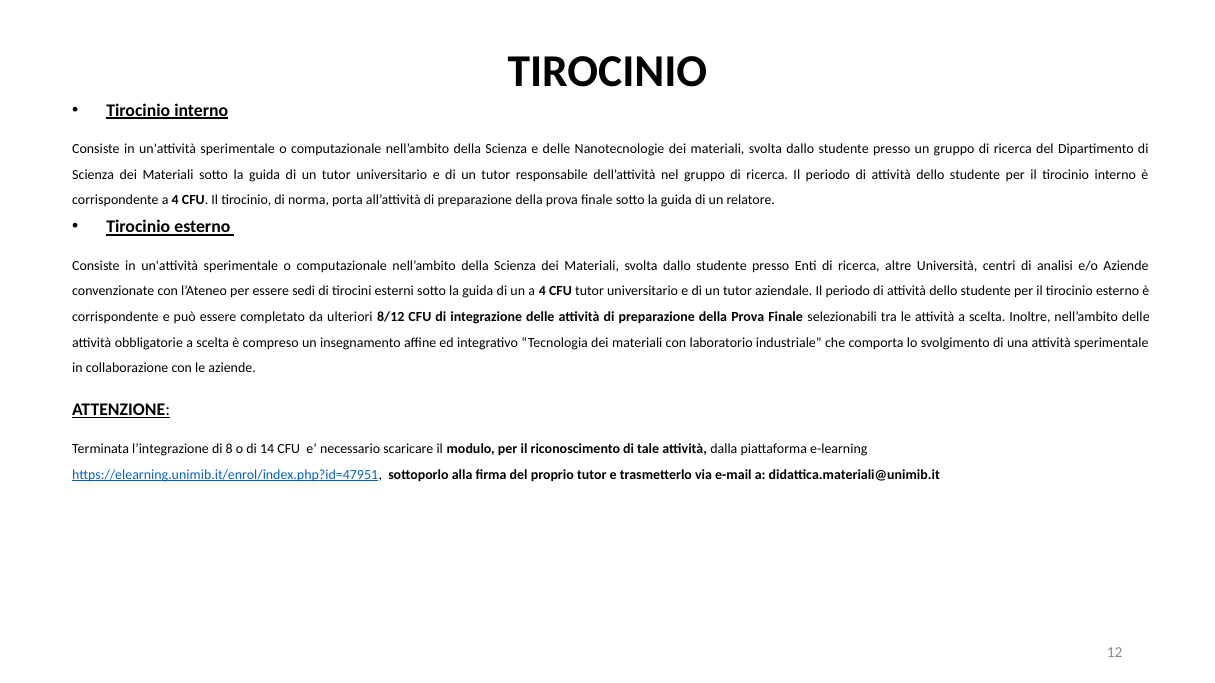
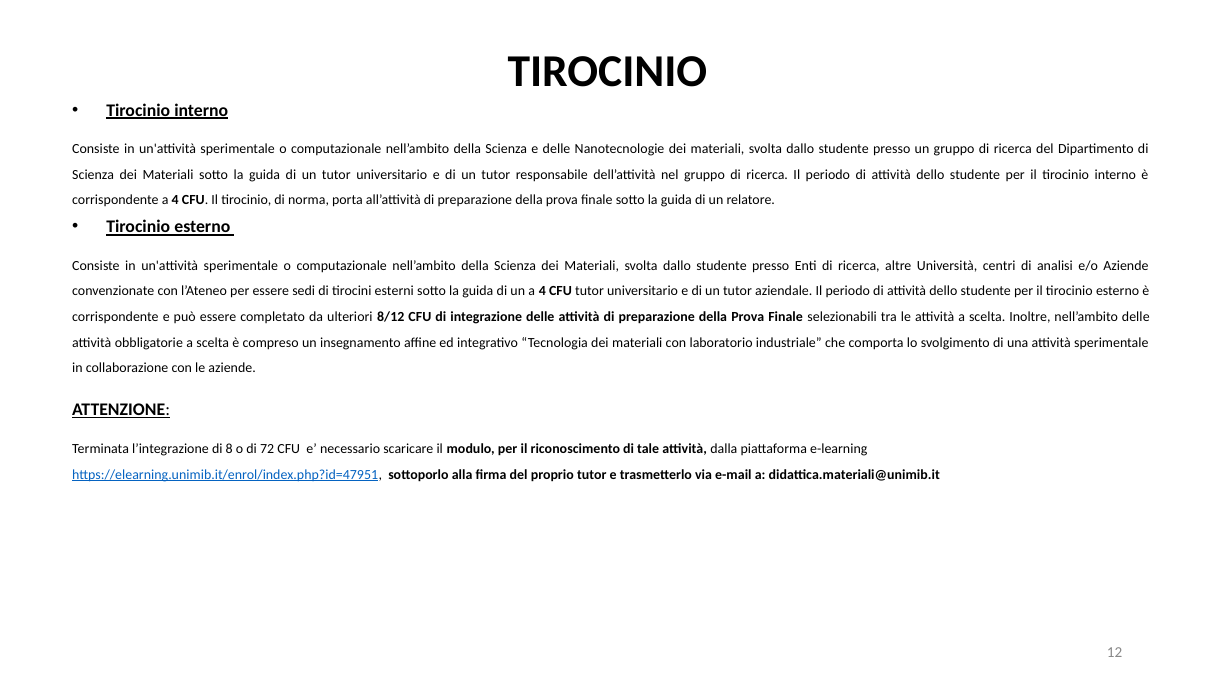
14: 14 -> 72
